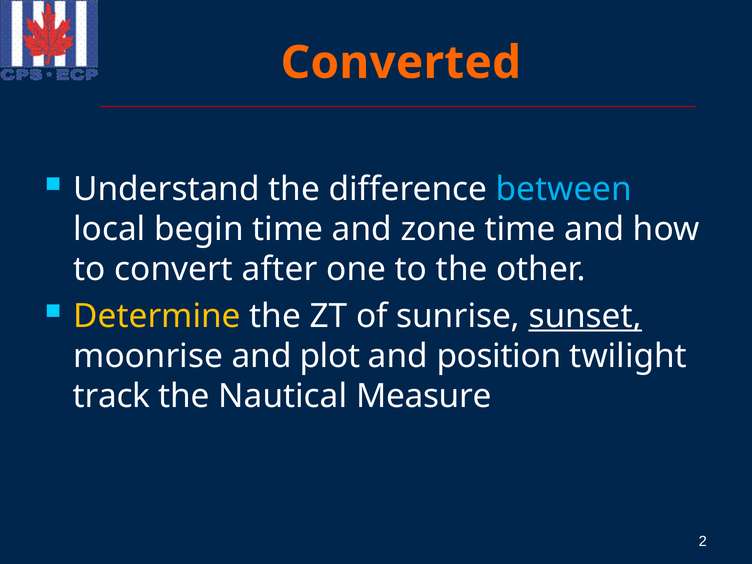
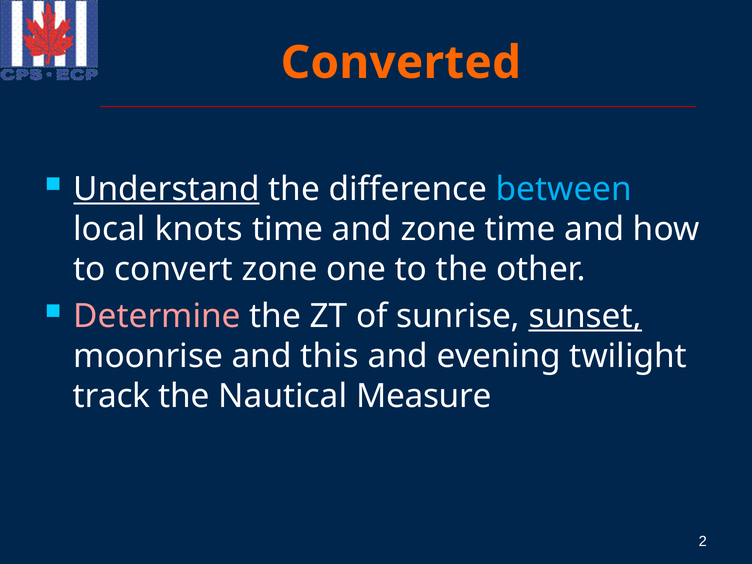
Understand underline: none -> present
begin: begin -> knots
convert after: after -> zone
Determine colour: yellow -> pink
plot: plot -> this
position: position -> evening
